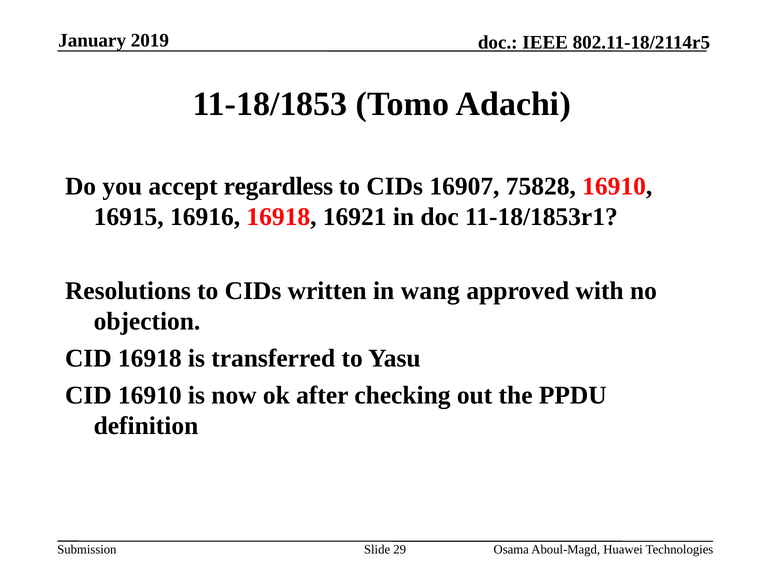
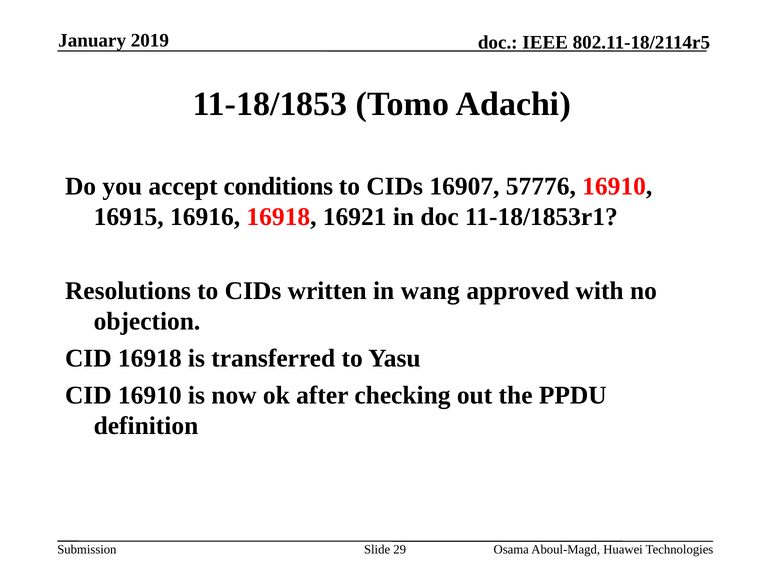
regardless: regardless -> conditions
75828: 75828 -> 57776
